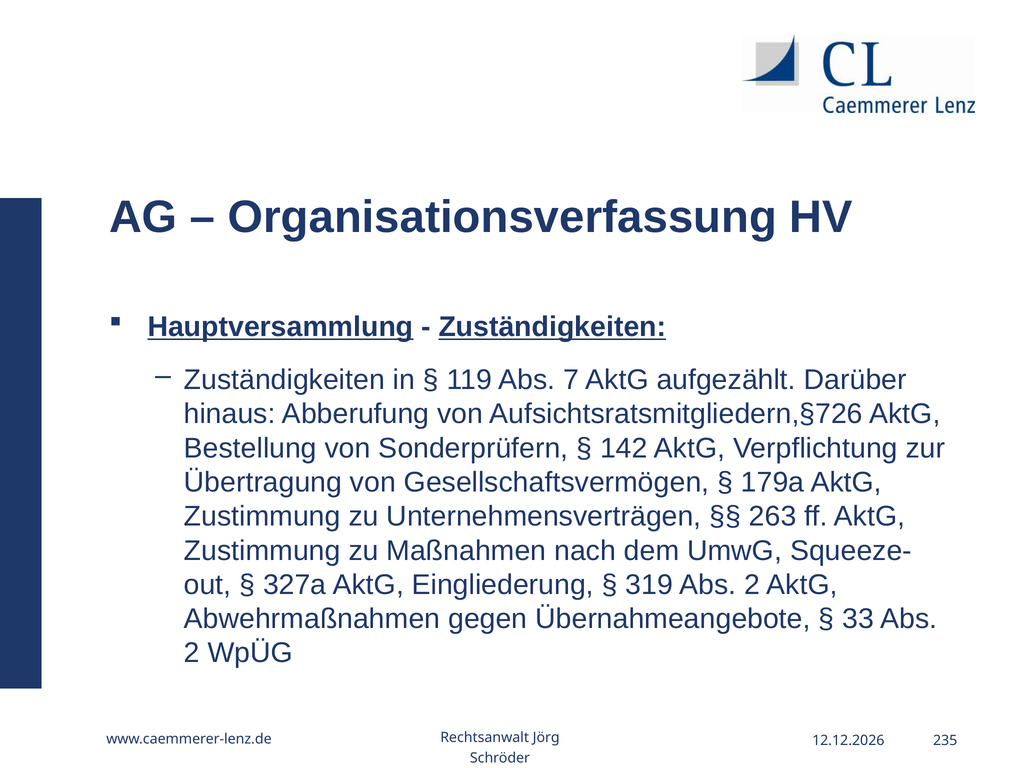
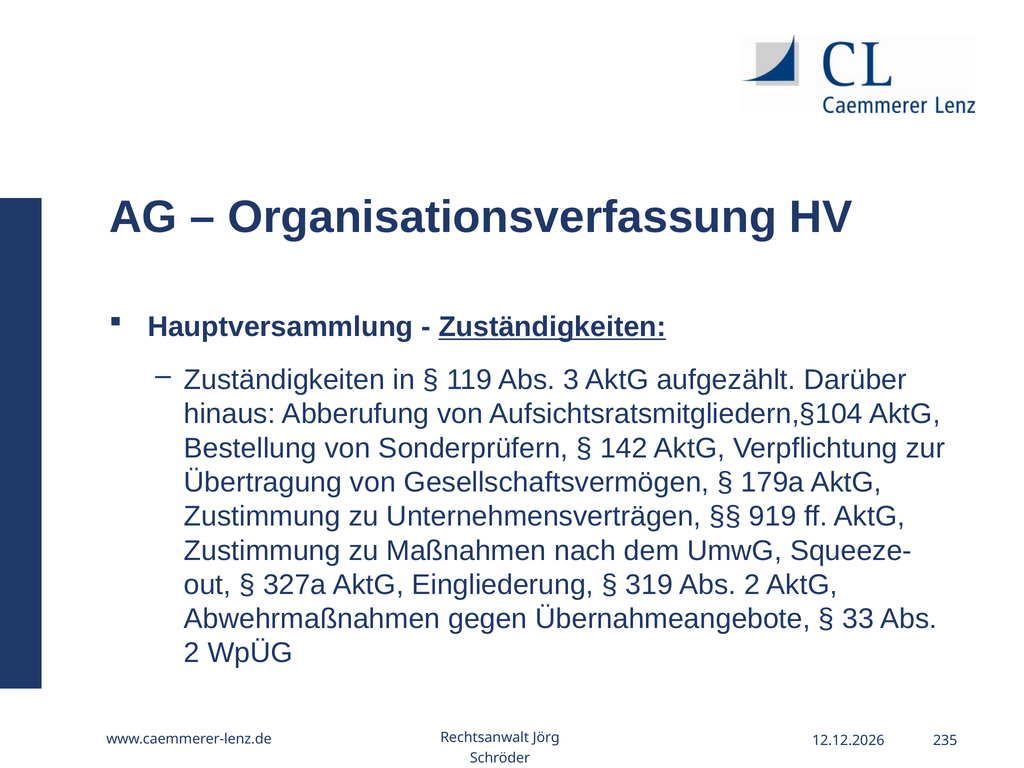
Hauptversammlung underline: present -> none
7: 7 -> 3
Aufsichtsratsmitgliedern,§726: Aufsichtsratsmitgliedern,§726 -> Aufsichtsratsmitgliedern,§104
263: 263 -> 919
